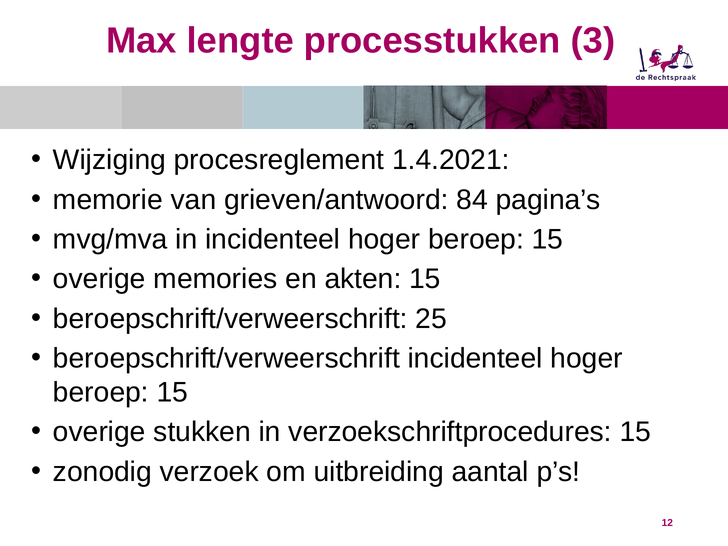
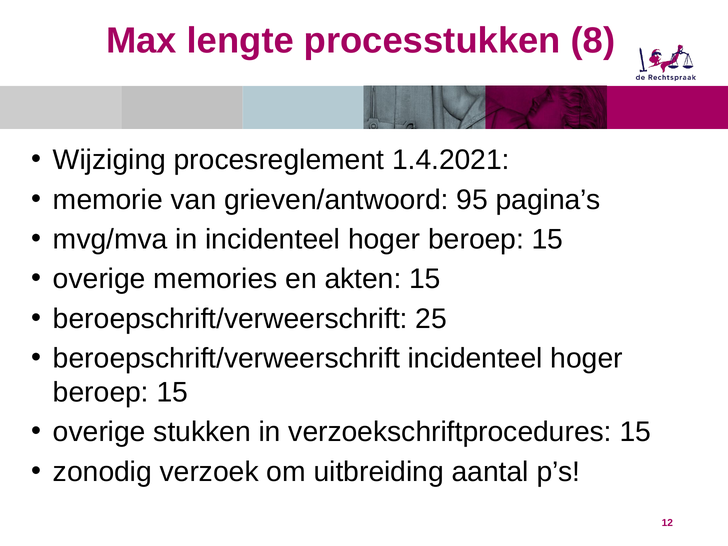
3: 3 -> 8
84: 84 -> 95
